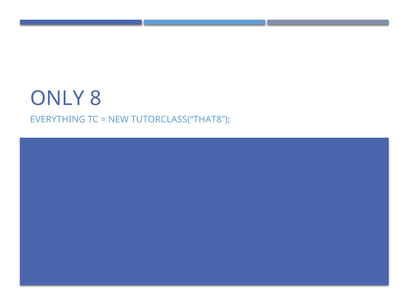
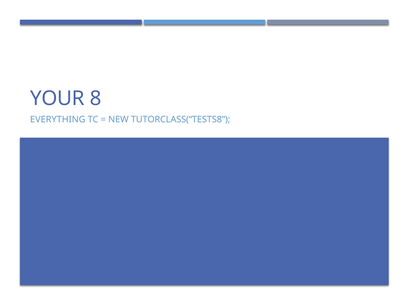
ONLY: ONLY -> YOUR
TUTORCLASS(“THAT8: TUTORCLASS(“THAT8 -> TUTORCLASS(“TESTS8
